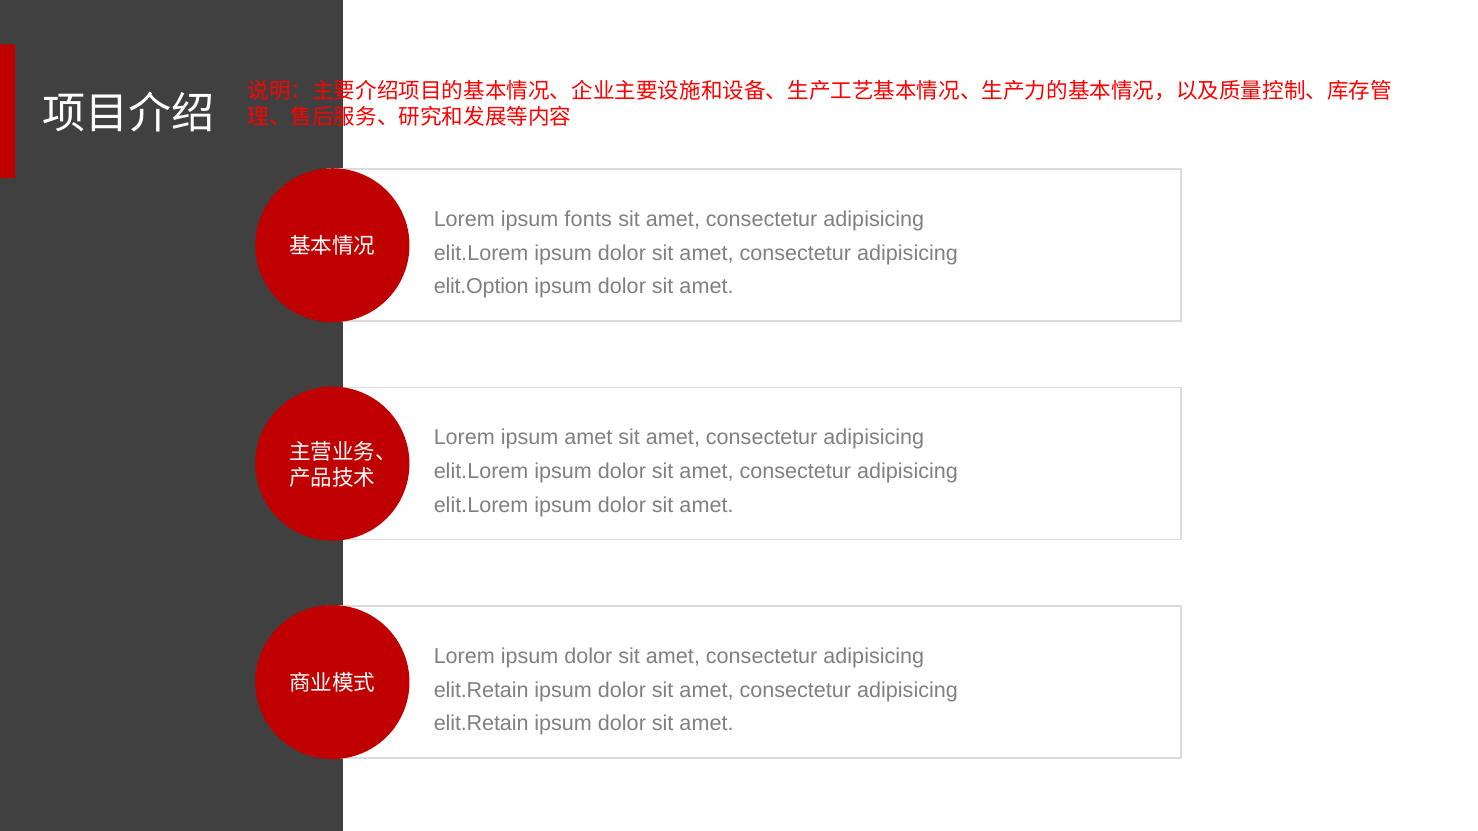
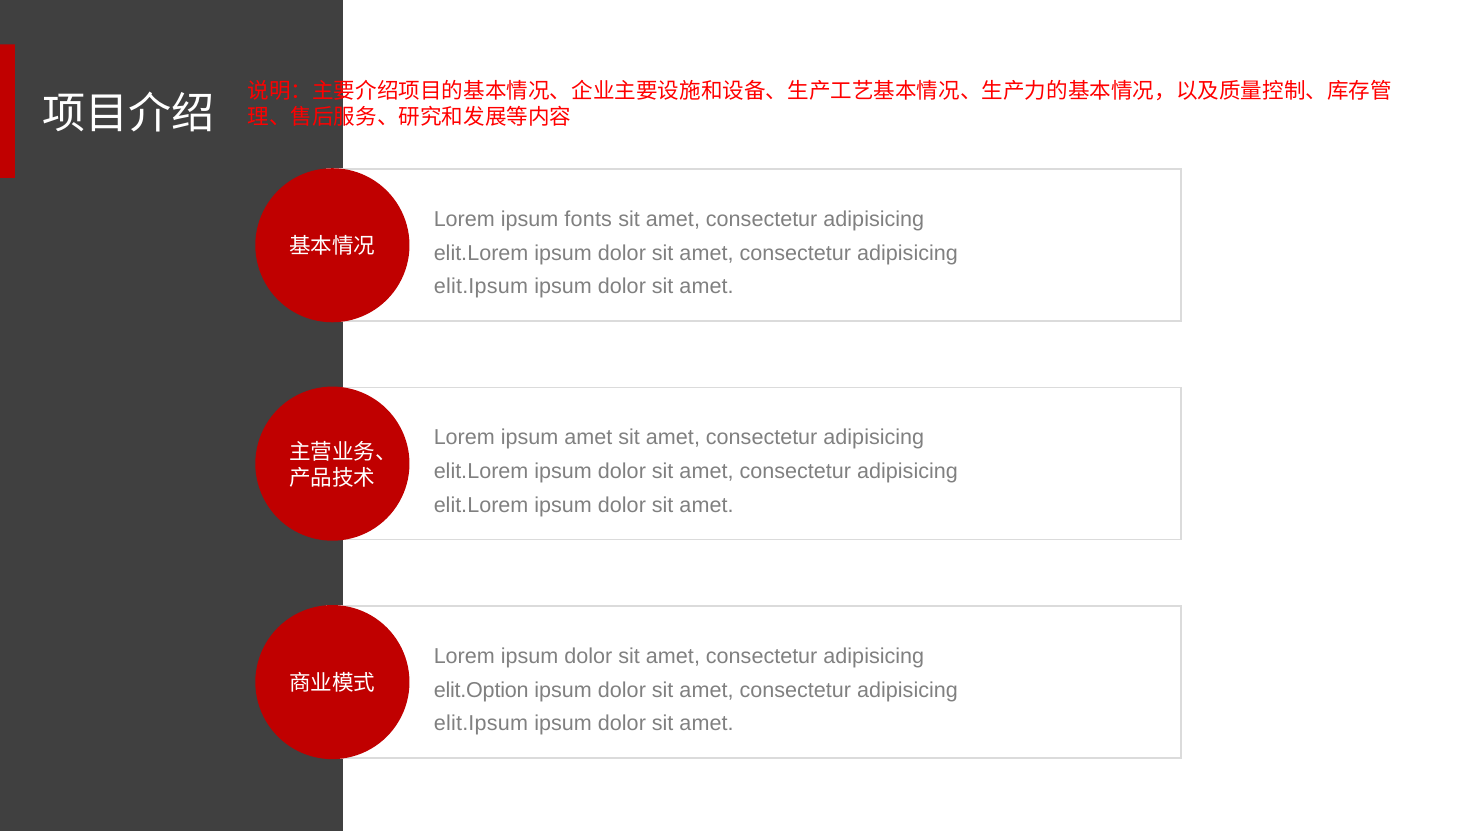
elit.Option at (481, 287): elit.Option -> elit.Ipsum
elit.Retain at (481, 690): elit.Retain -> elit.Option
elit.Retain at (481, 724): elit.Retain -> elit.Ipsum
